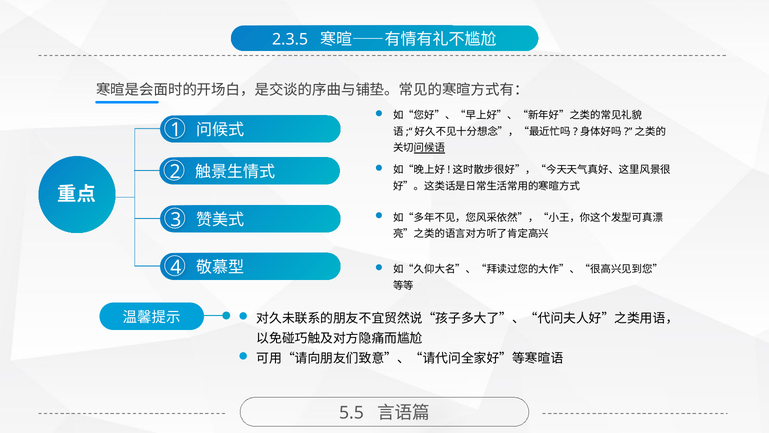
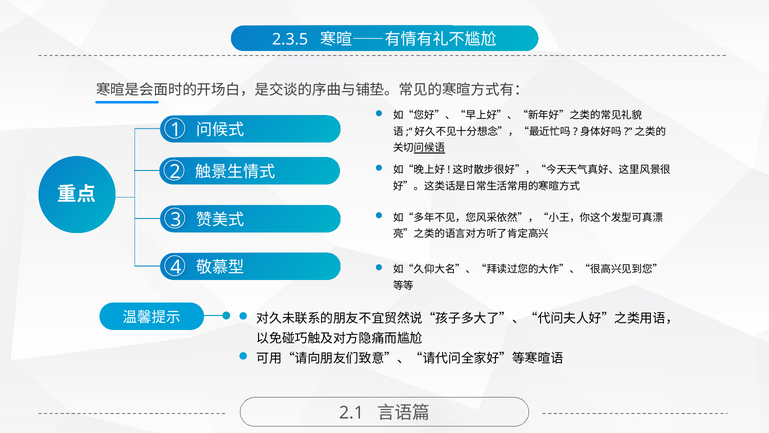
5.5: 5.5 -> 2.1
